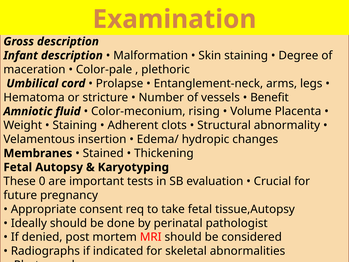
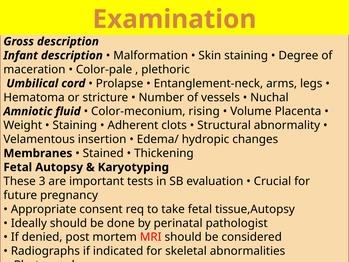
Benefit: Benefit -> Nuchal
0: 0 -> 3
